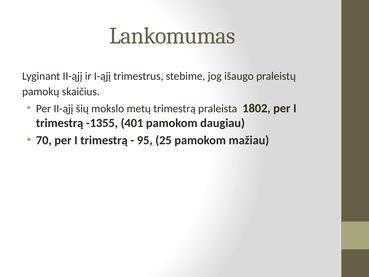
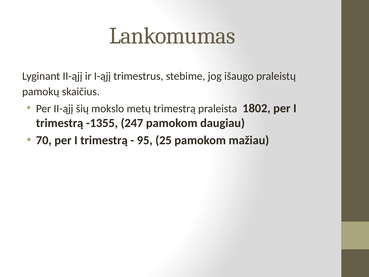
401: 401 -> 247
